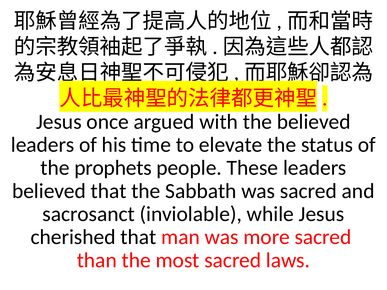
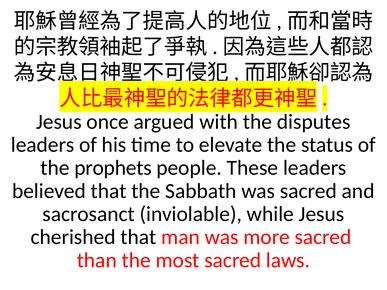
the believed: believed -> disputes
